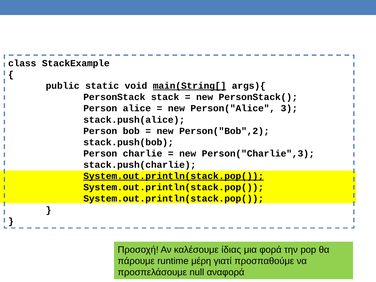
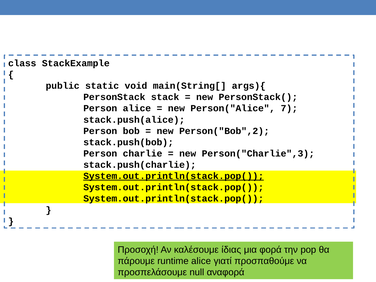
main(String[ underline: present -> none
3: 3 -> 7
runtime μέρη: μέρη -> alice
